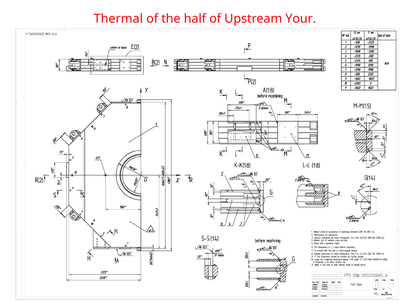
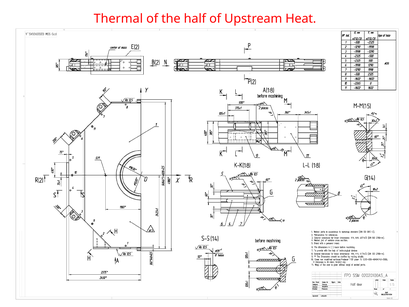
Your: Your -> Heat
